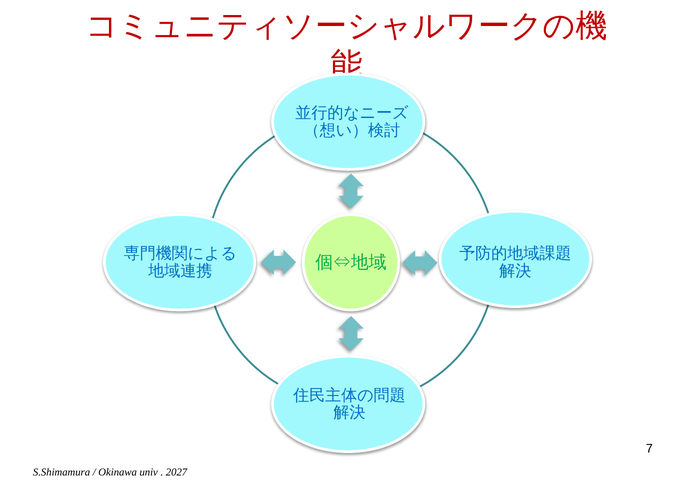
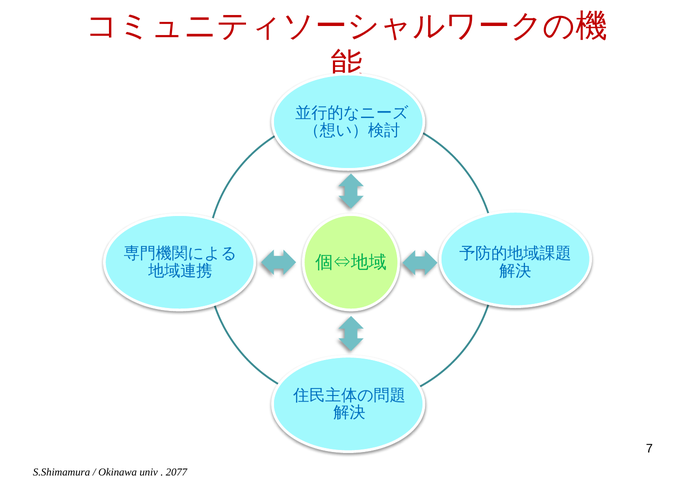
2027: 2027 -> 2077
